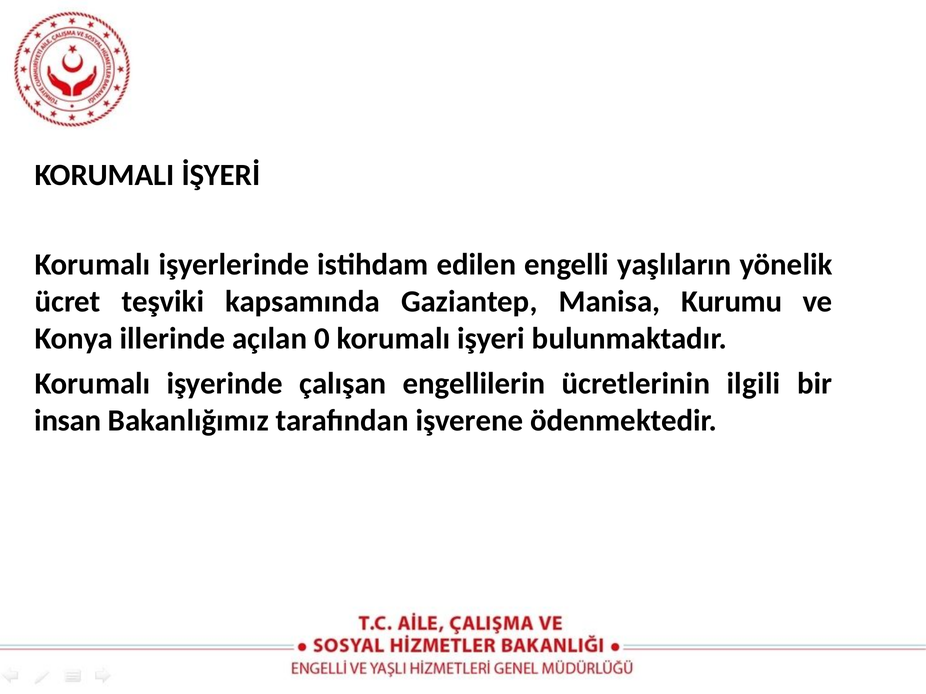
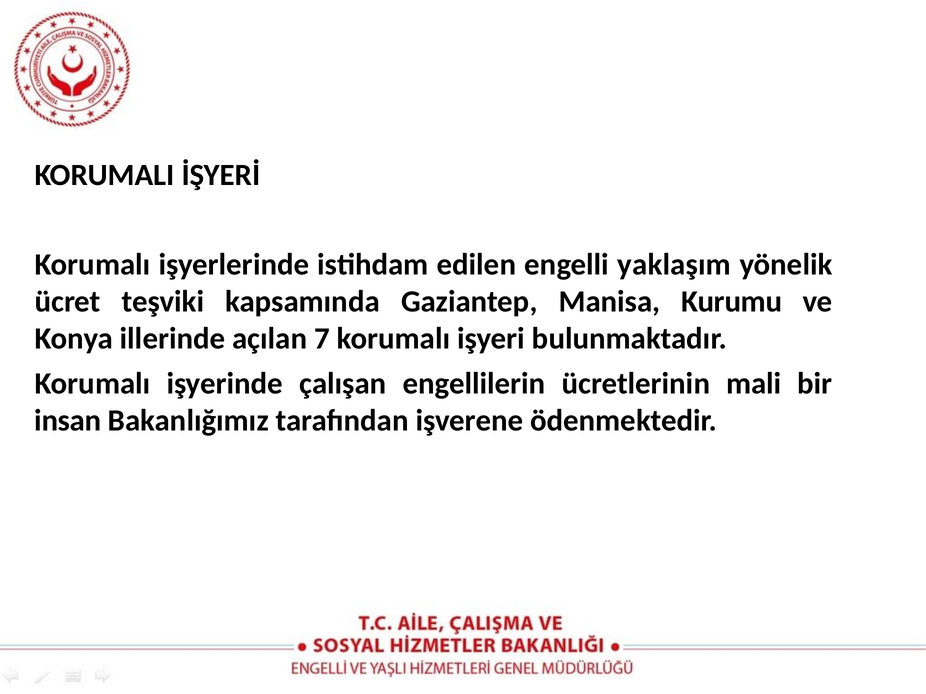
yaşlıların: yaşlıların -> yaklaşım
0: 0 -> 7
ilgili: ilgili -> mali
